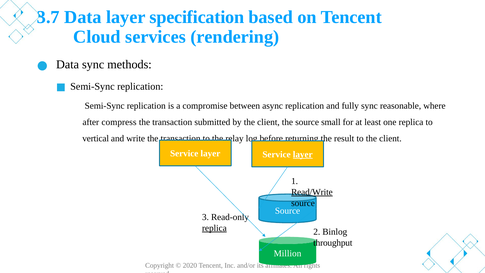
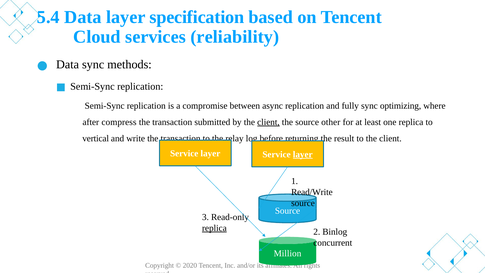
3.7: 3.7 -> 5.4
rendering: rendering -> reliability
reasonable: reasonable -> optimizing
client at (268, 122) underline: none -> present
small: small -> other
Read/Write underline: present -> none
throughput: throughput -> concurrent
